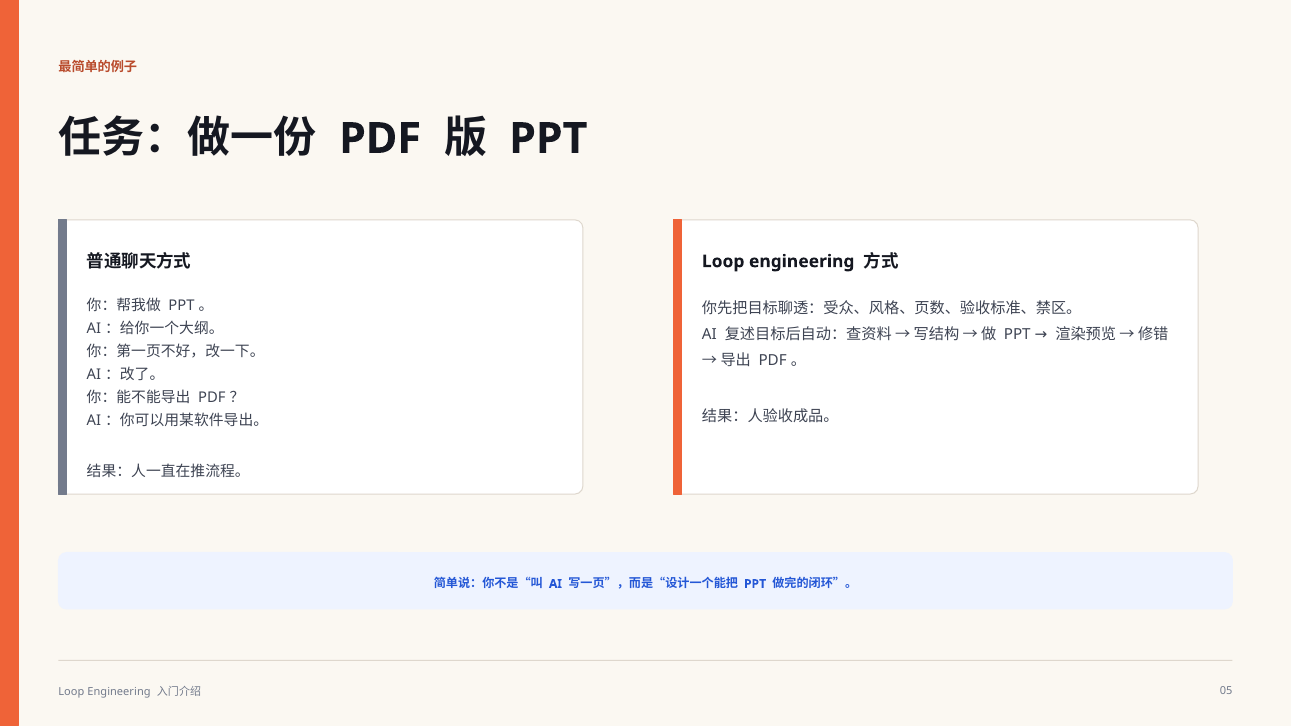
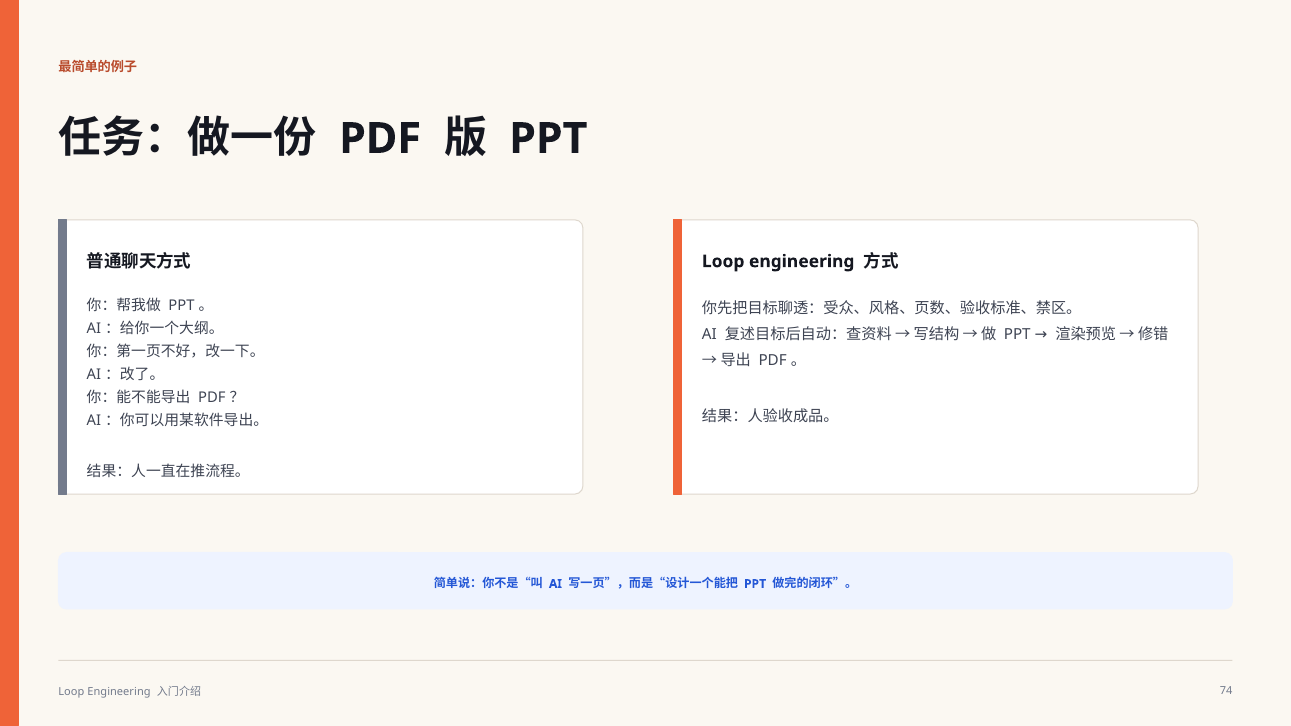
05: 05 -> 74
